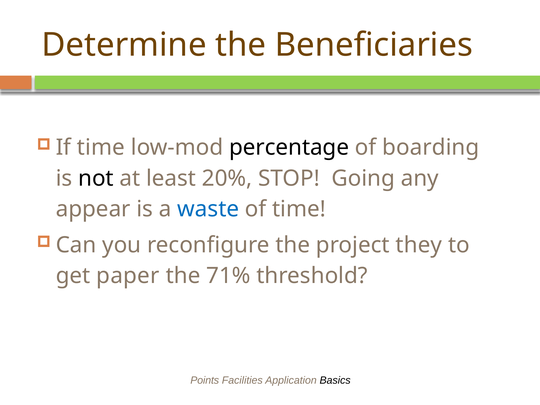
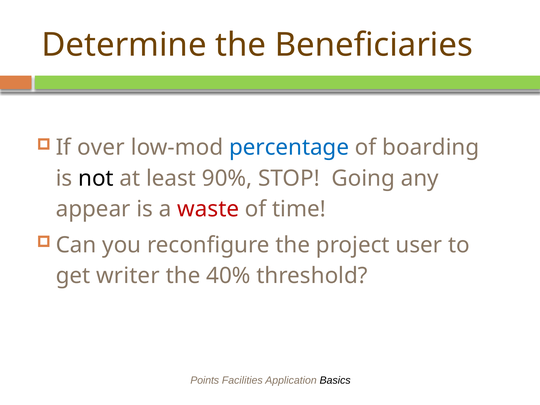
If time: time -> over
percentage colour: black -> blue
20%: 20% -> 90%
waste colour: blue -> red
they: they -> user
paper: paper -> writer
71%: 71% -> 40%
